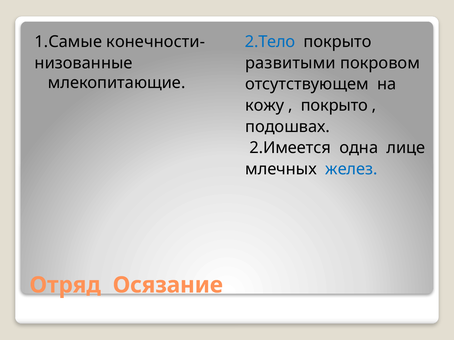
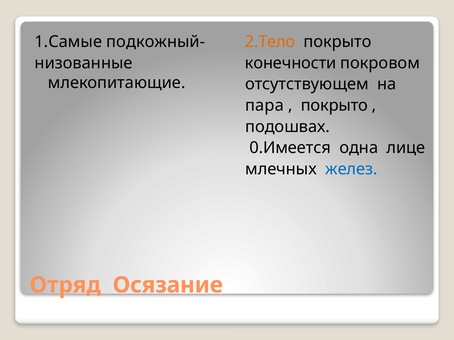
конечности-: конечности- -> подкожный-
2.Тело colour: blue -> orange
развитыми: развитыми -> конечности
кожу: кожу -> пара
2.Имеется: 2.Имеется -> 0.Имеется
